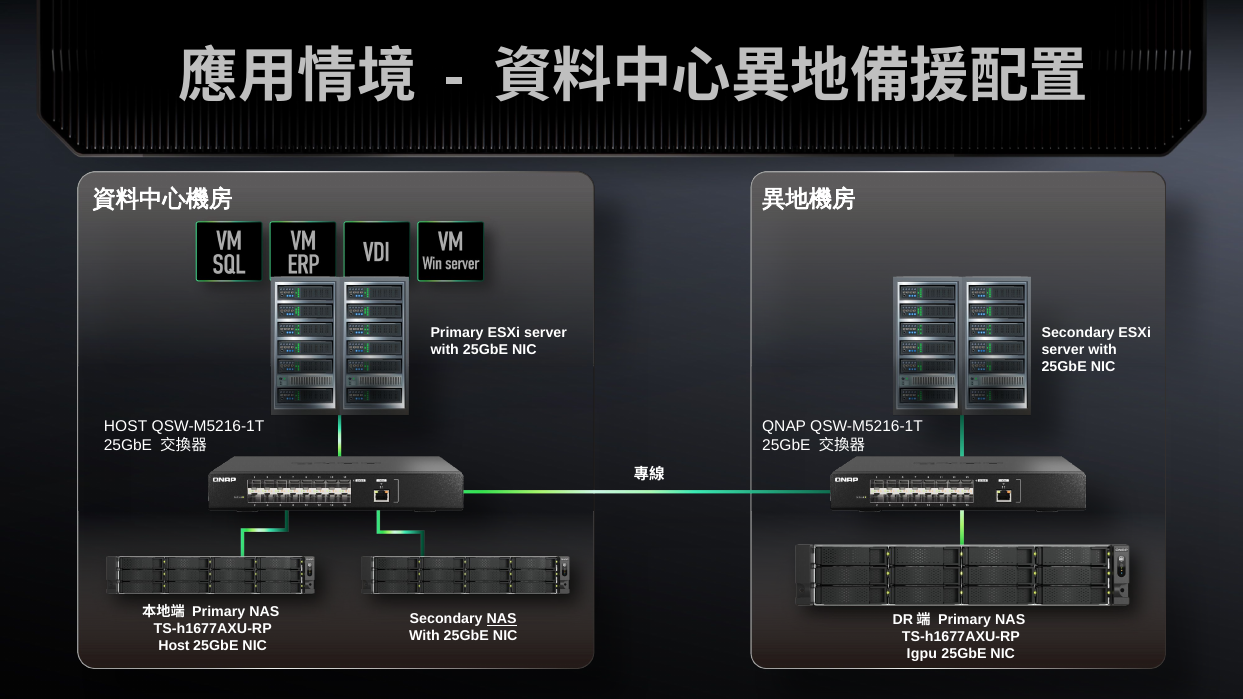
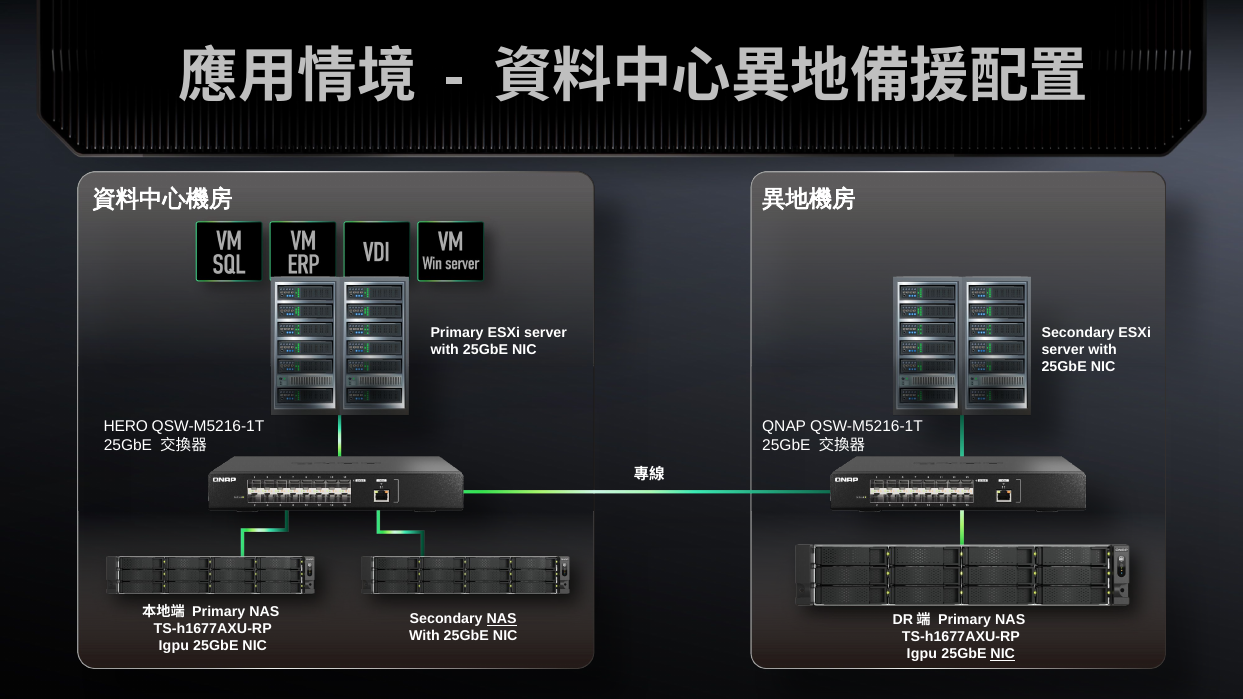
HOST at (126, 427): HOST -> HERO
Host at (174, 646): Host -> Igpu
NIC at (1003, 654) underline: none -> present
